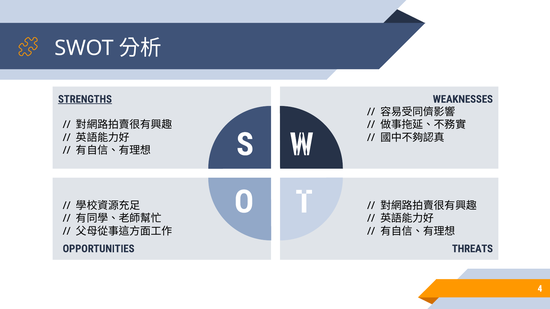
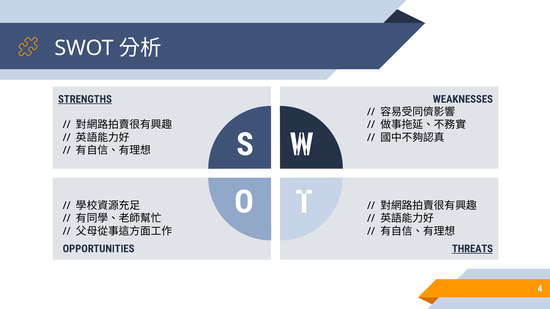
THREATS underline: none -> present
